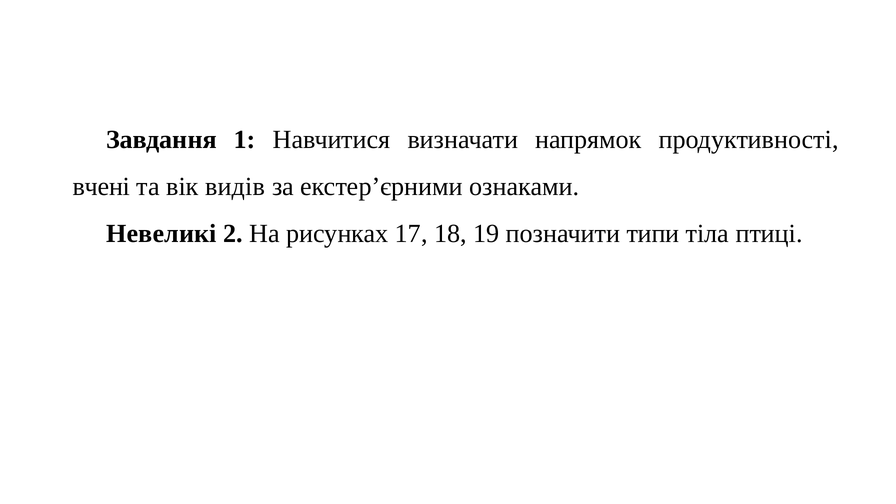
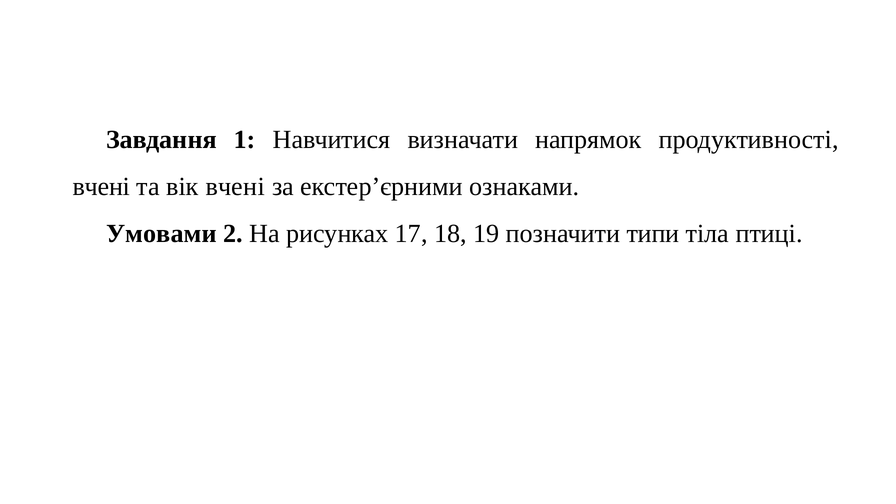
вік видів: видів -> вчені
Невеликі: Невеликі -> Умовами
